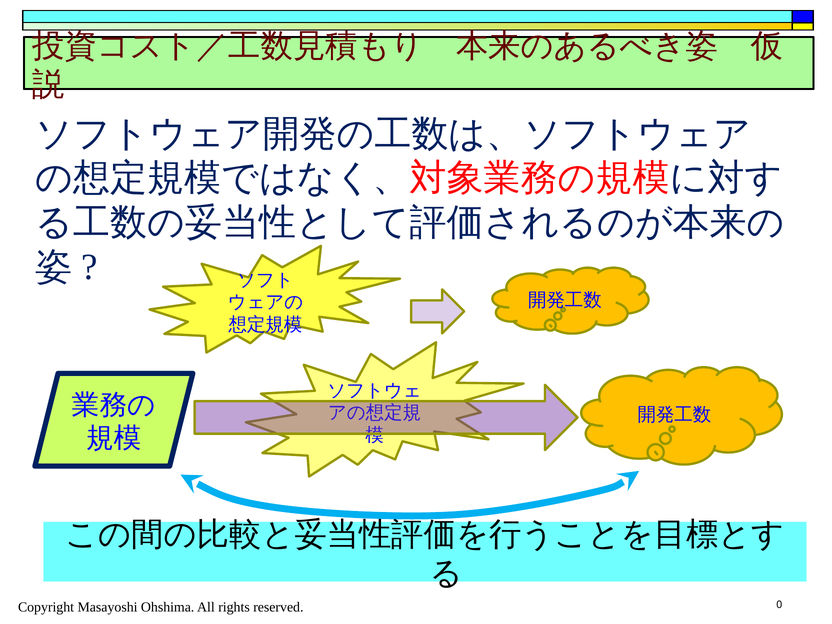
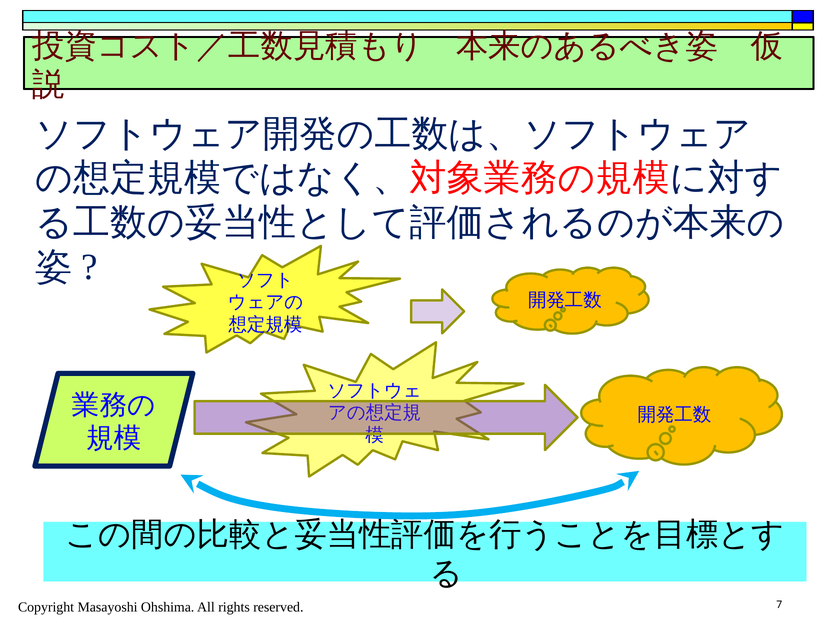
0: 0 -> 7
